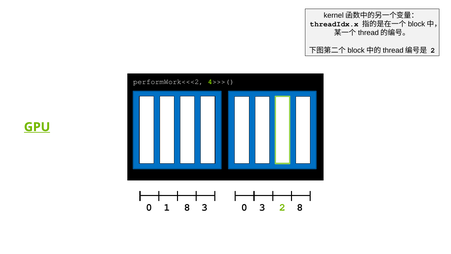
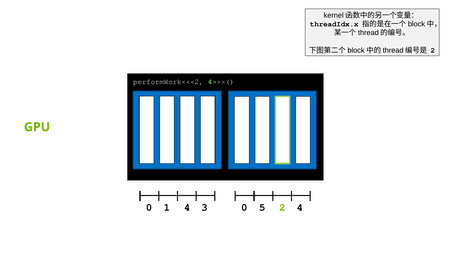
GPU underline: present -> none
1 8: 8 -> 4
0 3: 3 -> 5
2 8: 8 -> 4
